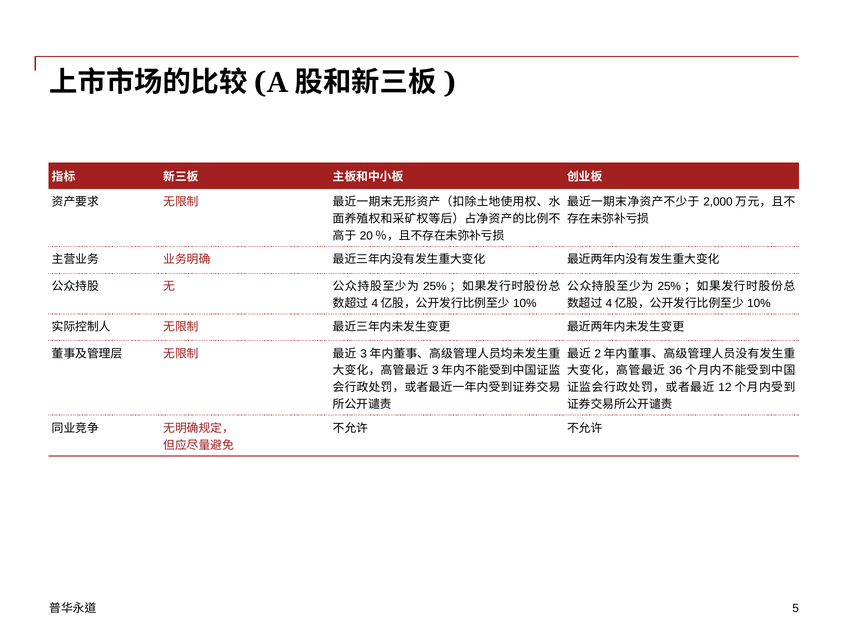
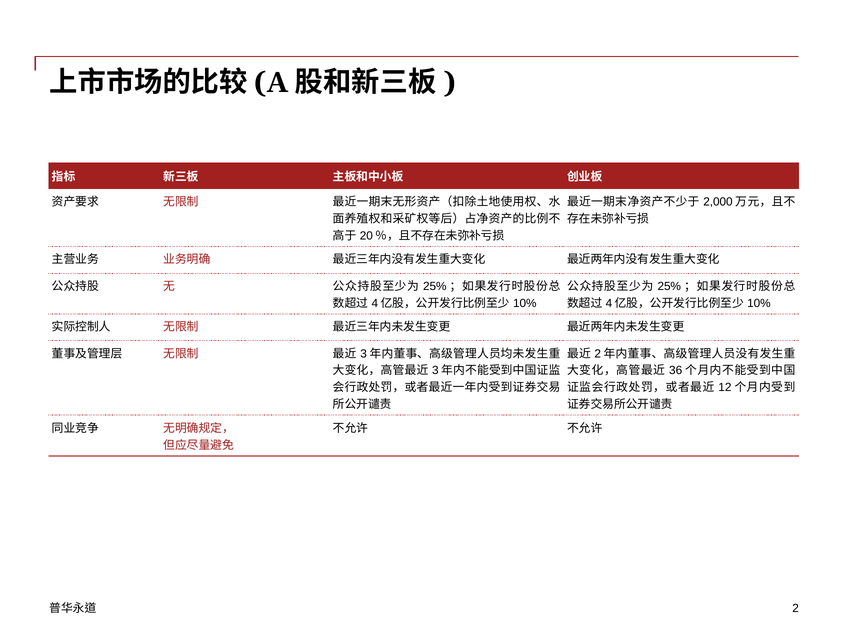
5: 5 -> 2
